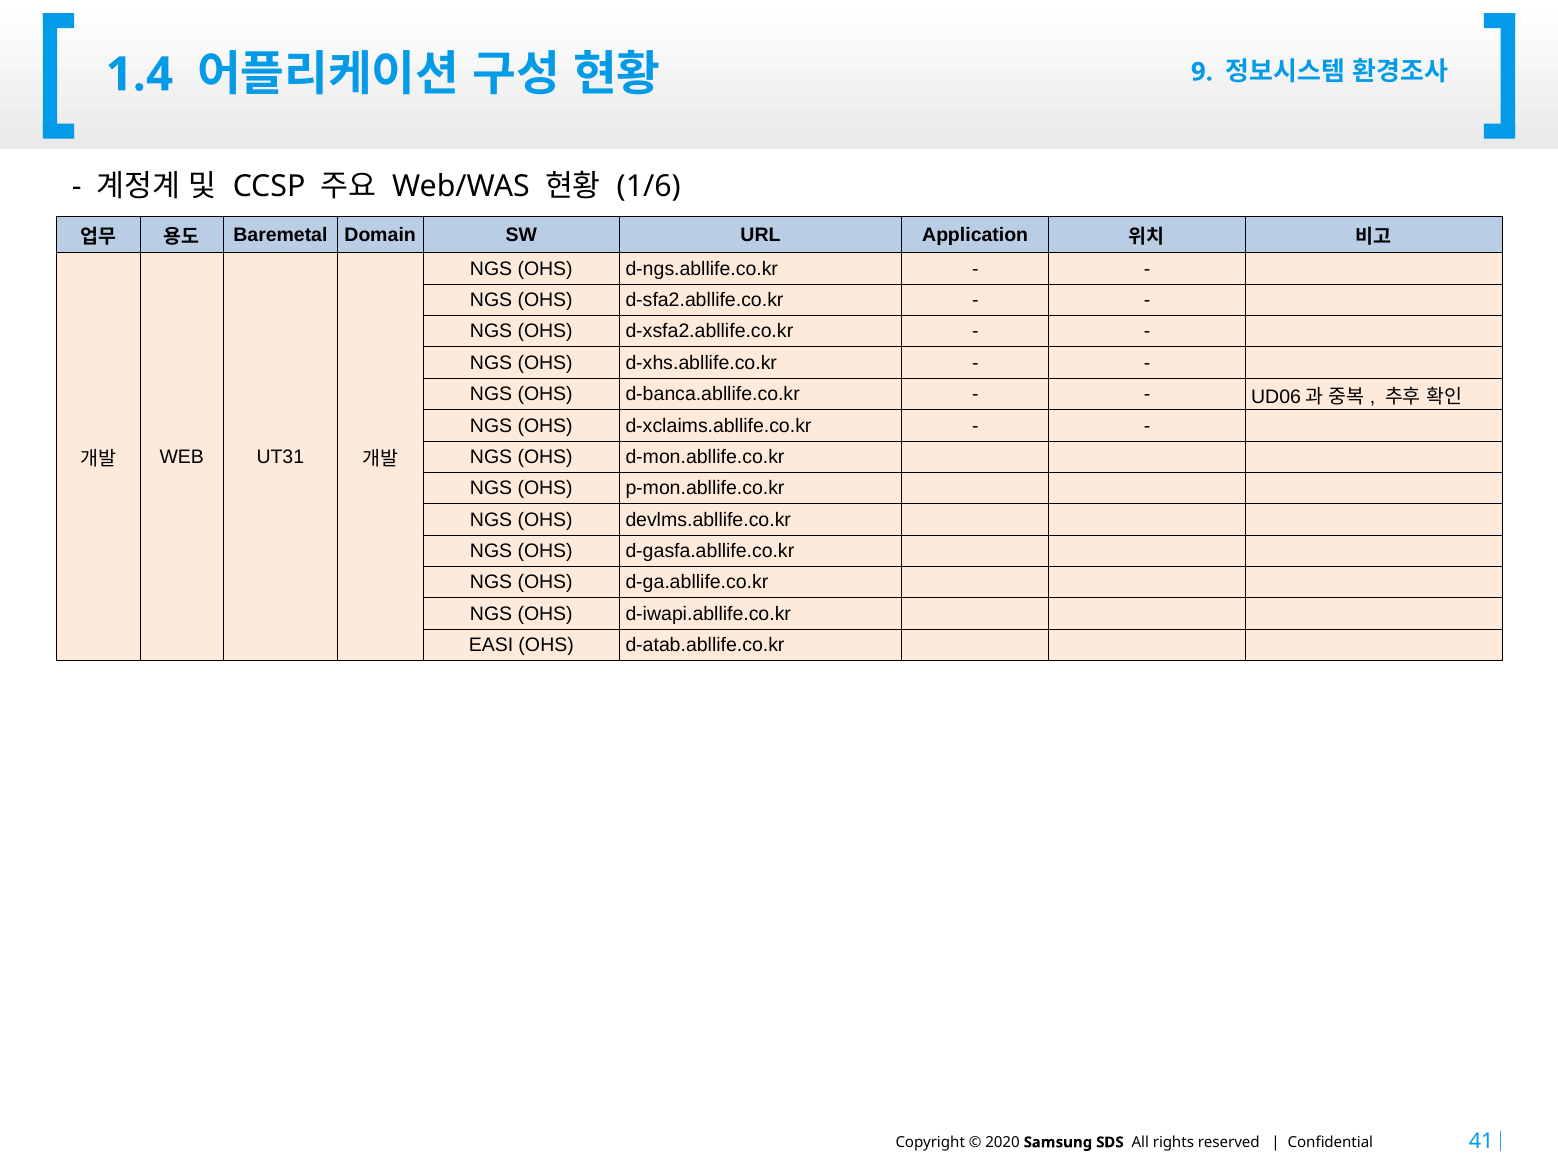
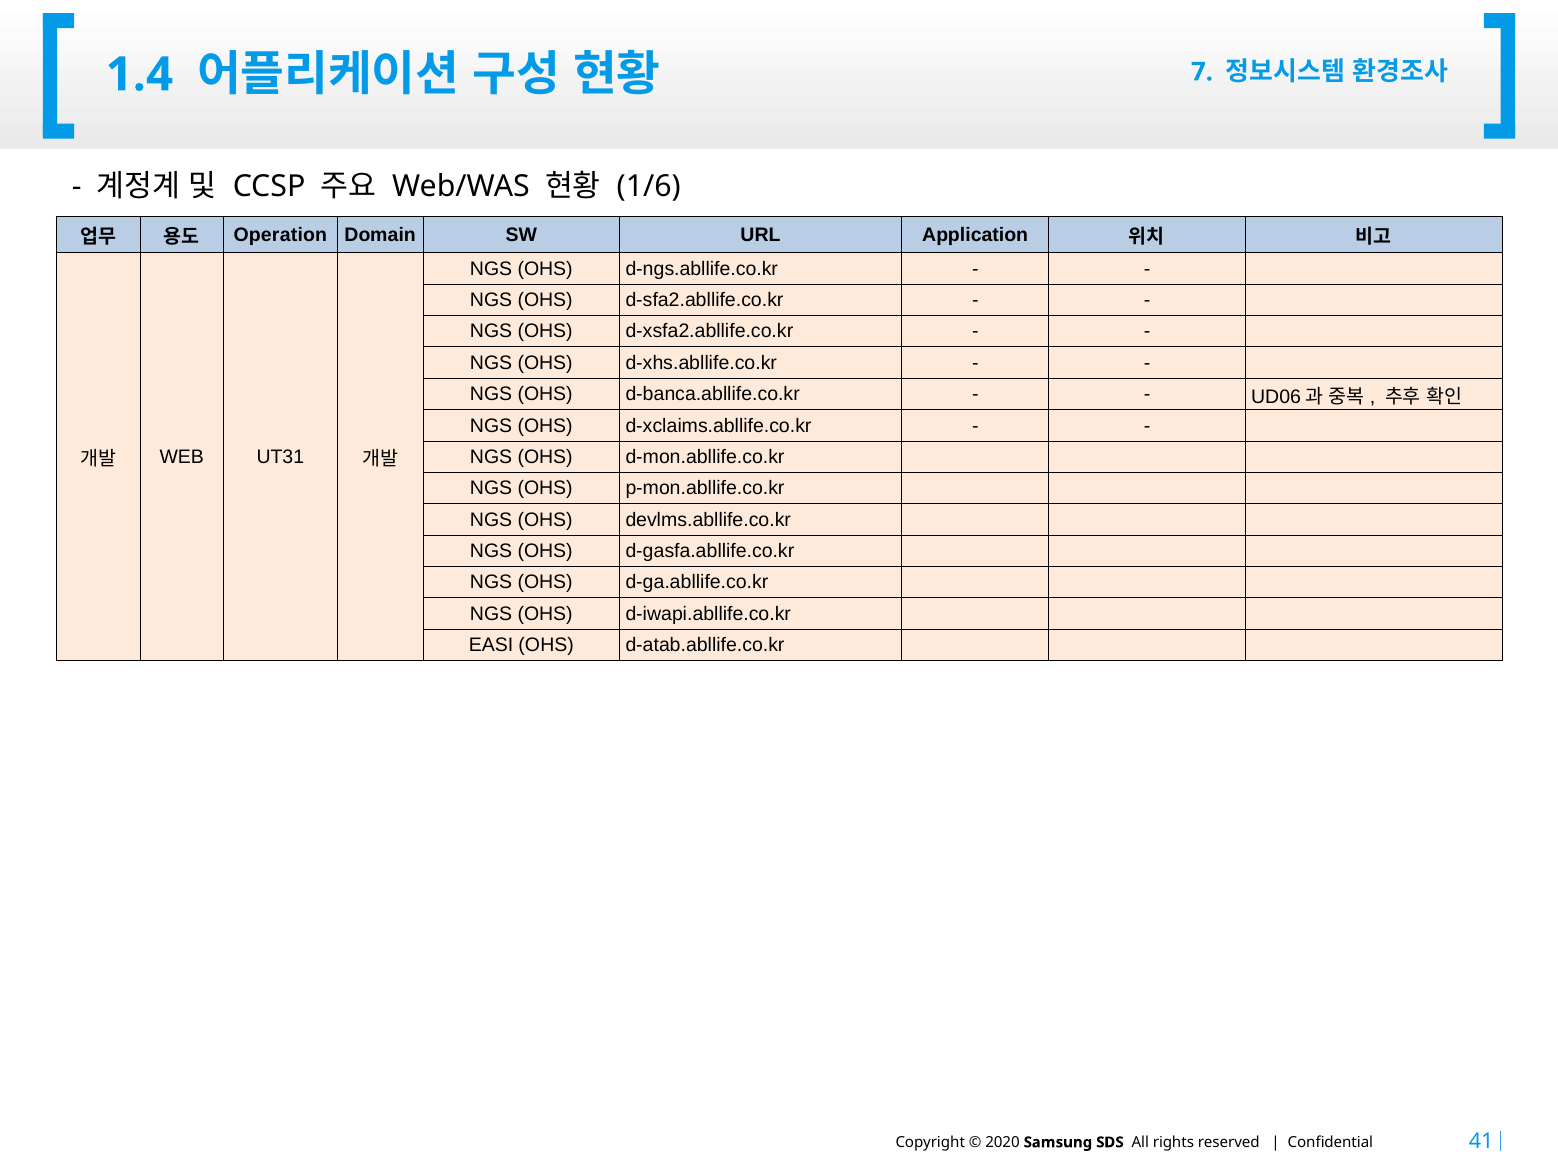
9: 9 -> 7
Baremetal: Baremetal -> Operation
